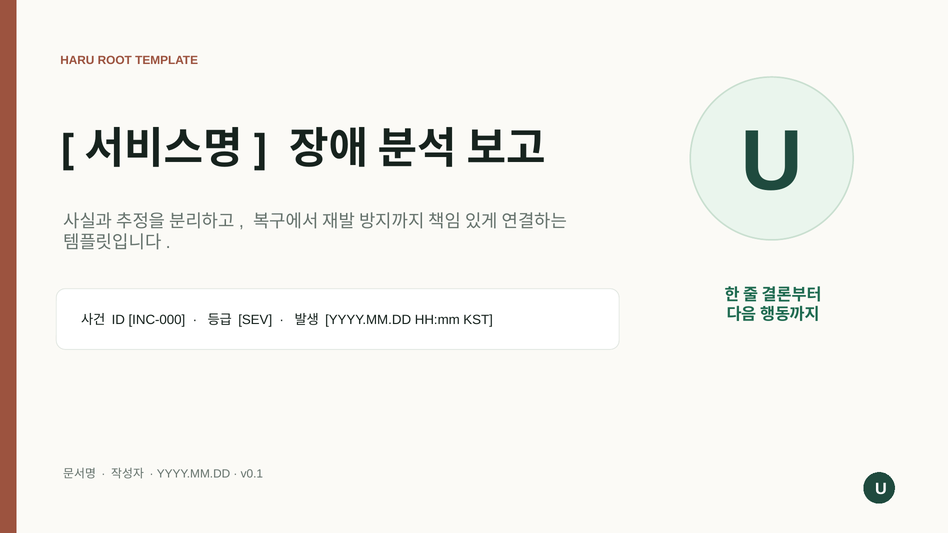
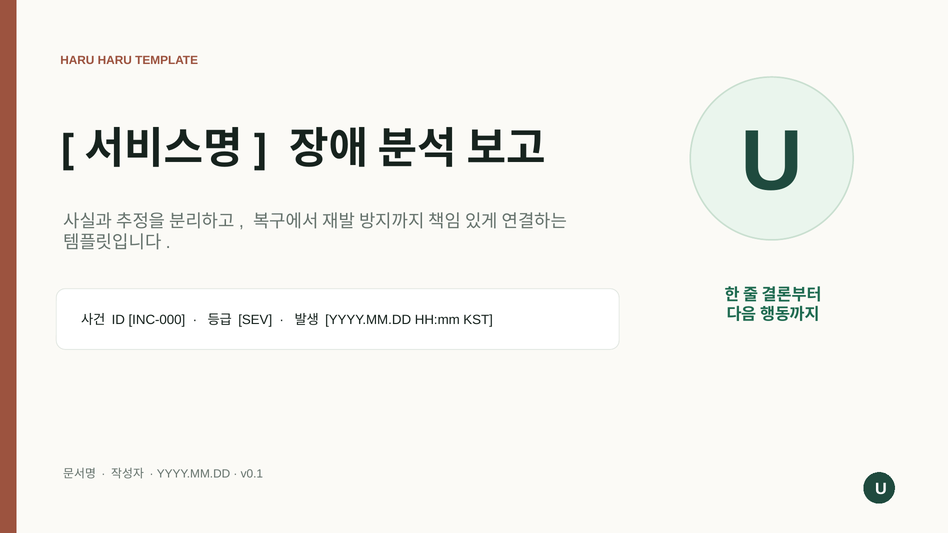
HARU ROOT: ROOT -> HARU
